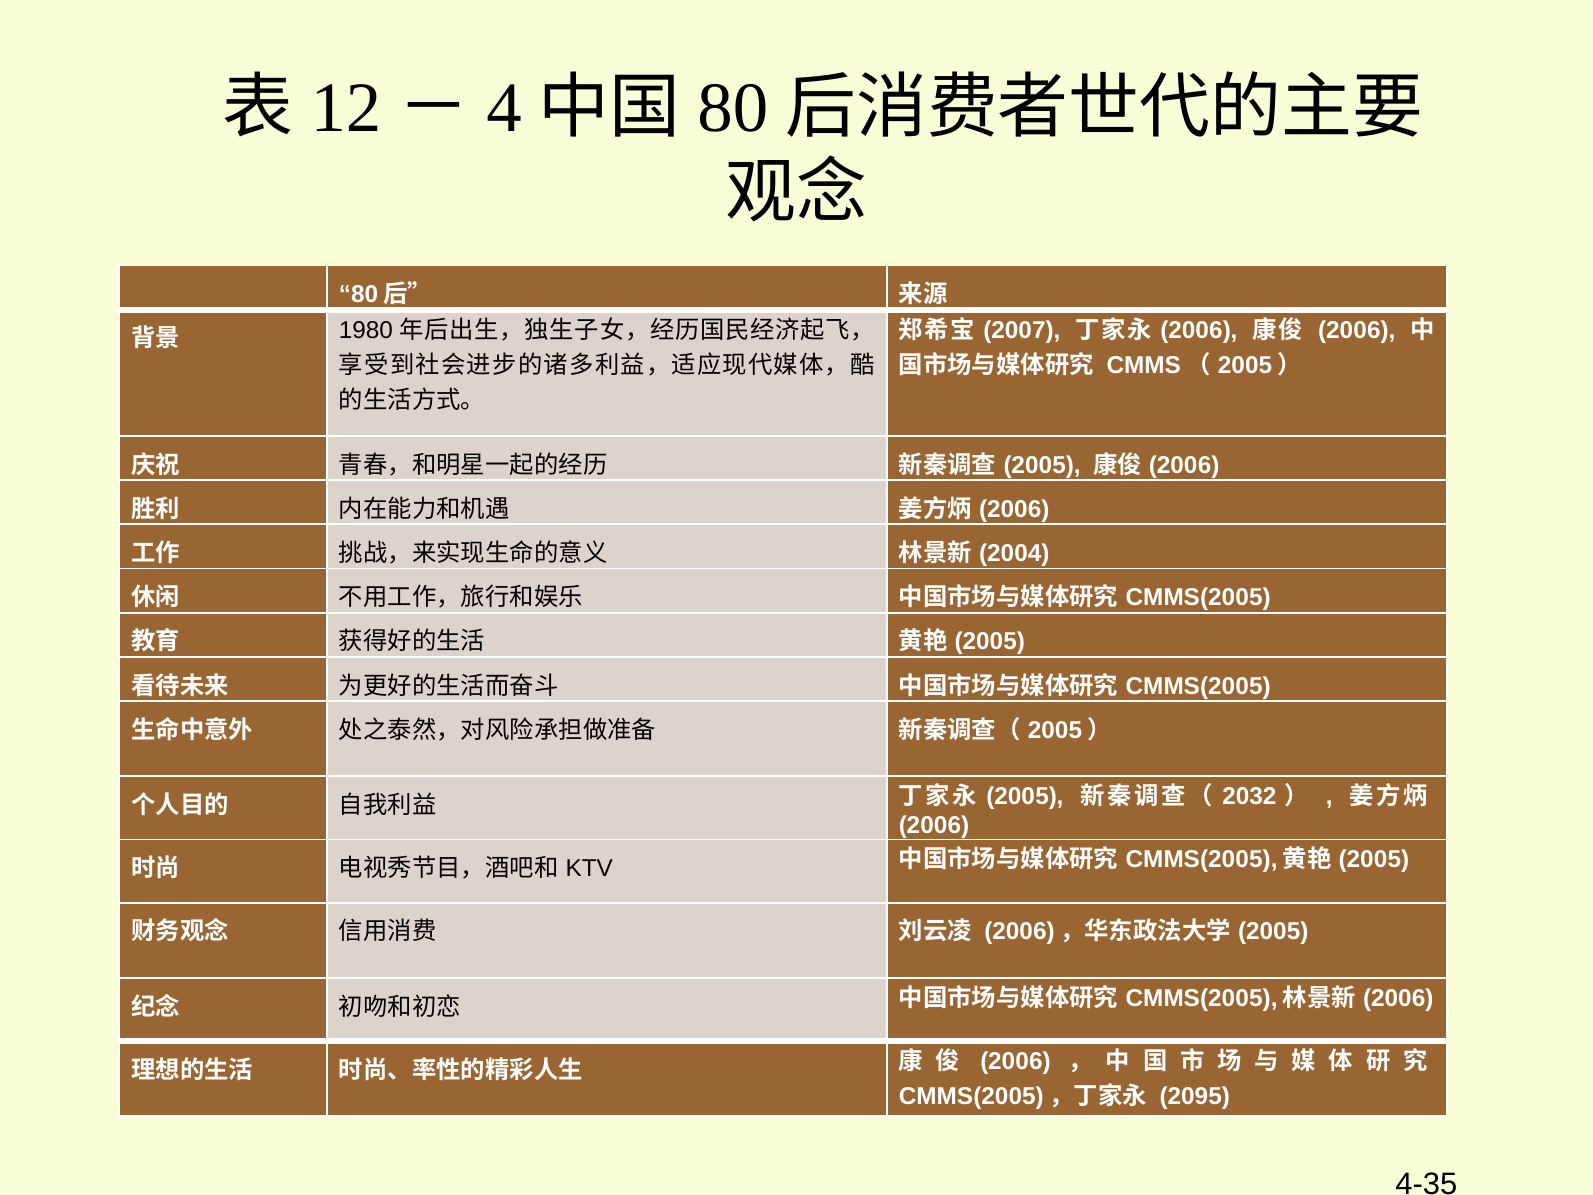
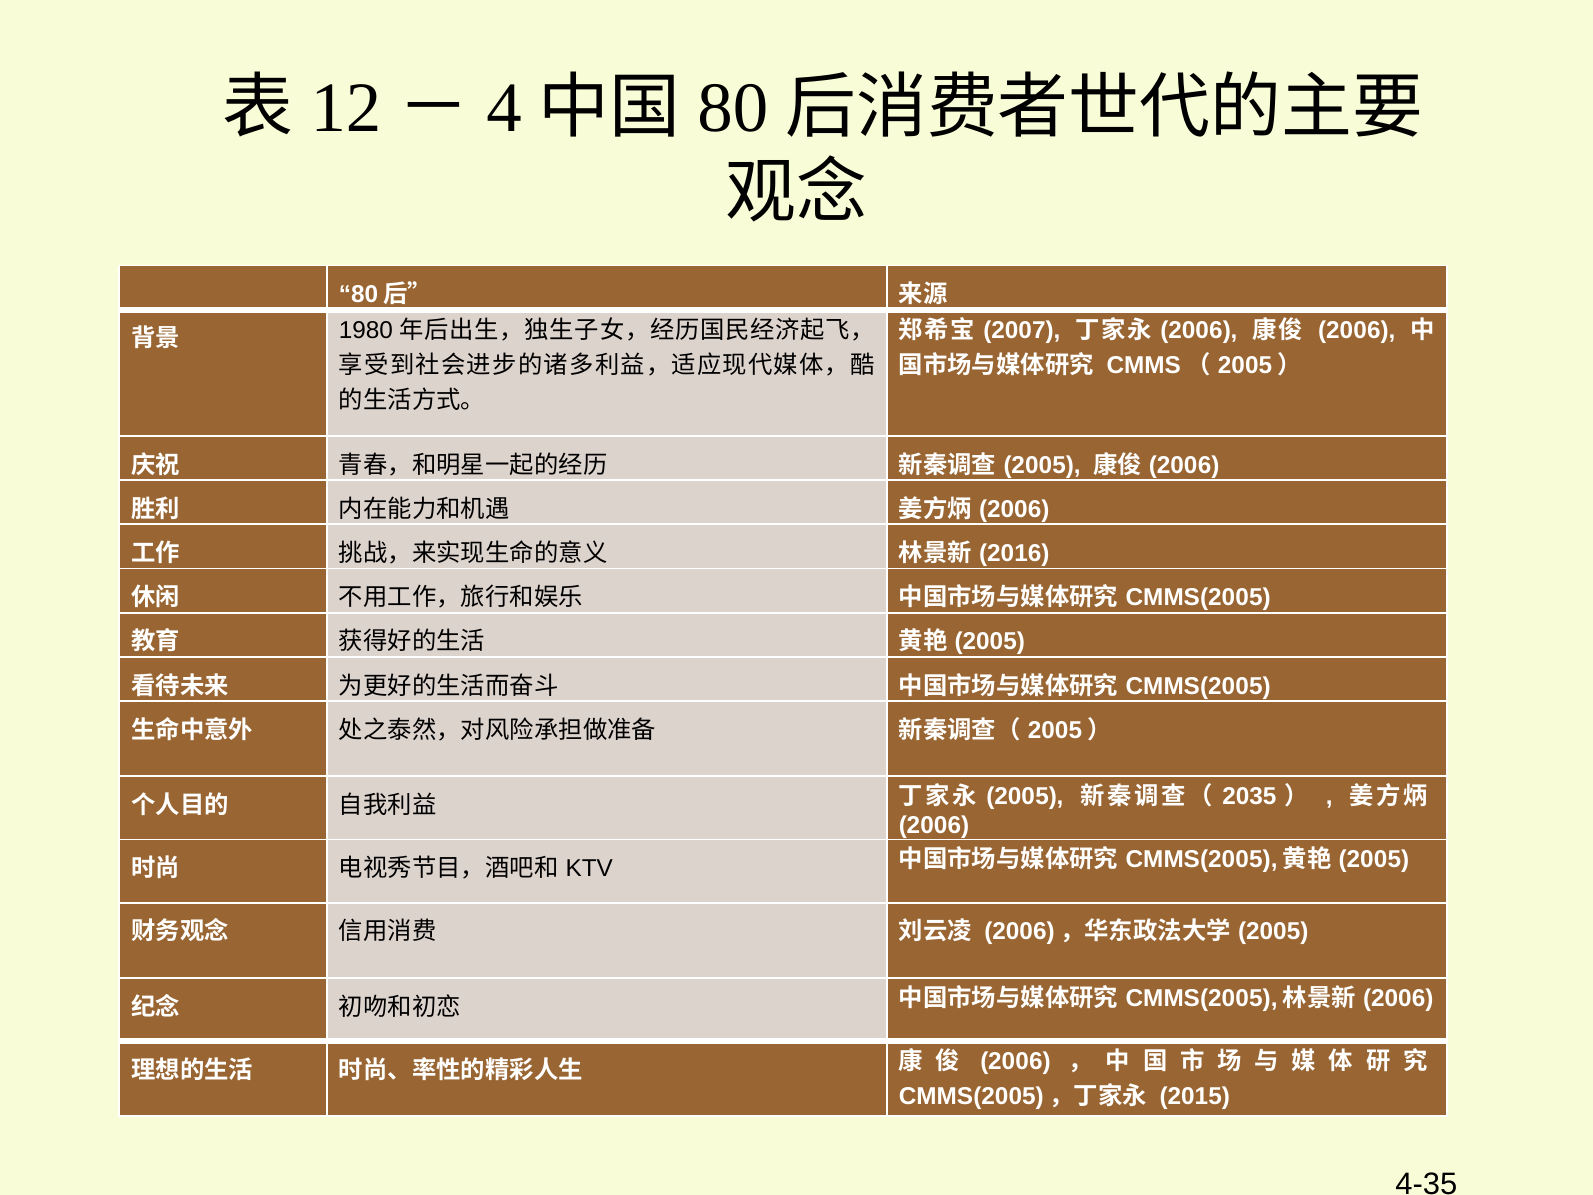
2004: 2004 -> 2016
2032: 2032 -> 2035
2095: 2095 -> 2015
